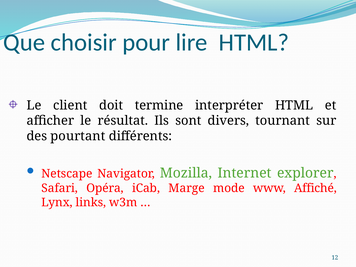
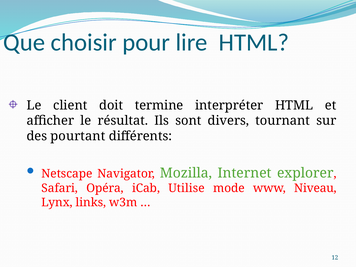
Marge: Marge -> Utilise
Affiché: Affiché -> Niveau
